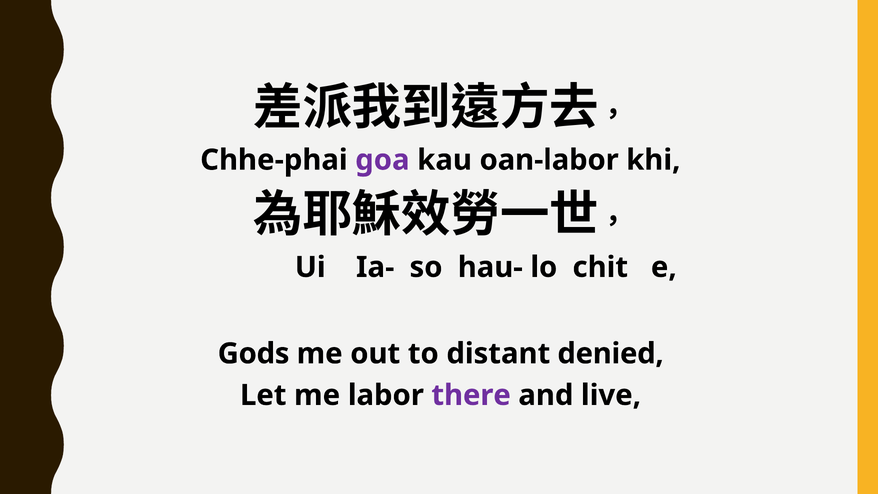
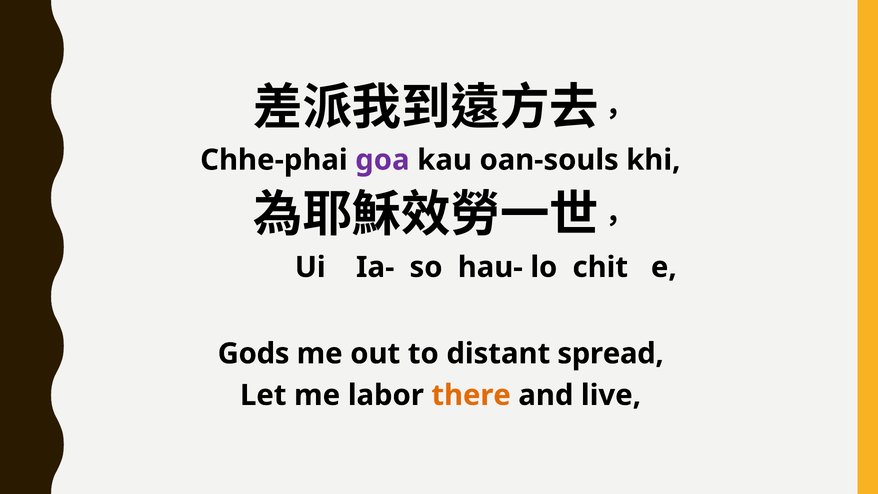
oan-labor: oan-labor -> oan-souls
denied: denied -> spread
there colour: purple -> orange
